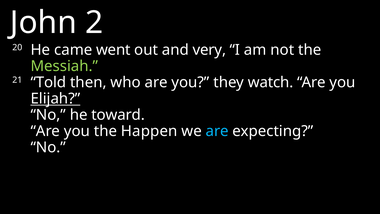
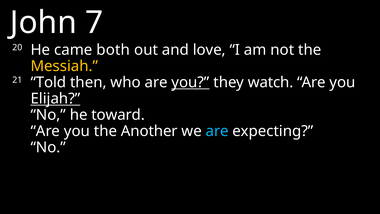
2: 2 -> 7
went: went -> both
very: very -> love
Messiah colour: light green -> yellow
you at (190, 82) underline: none -> present
Happen: Happen -> Another
